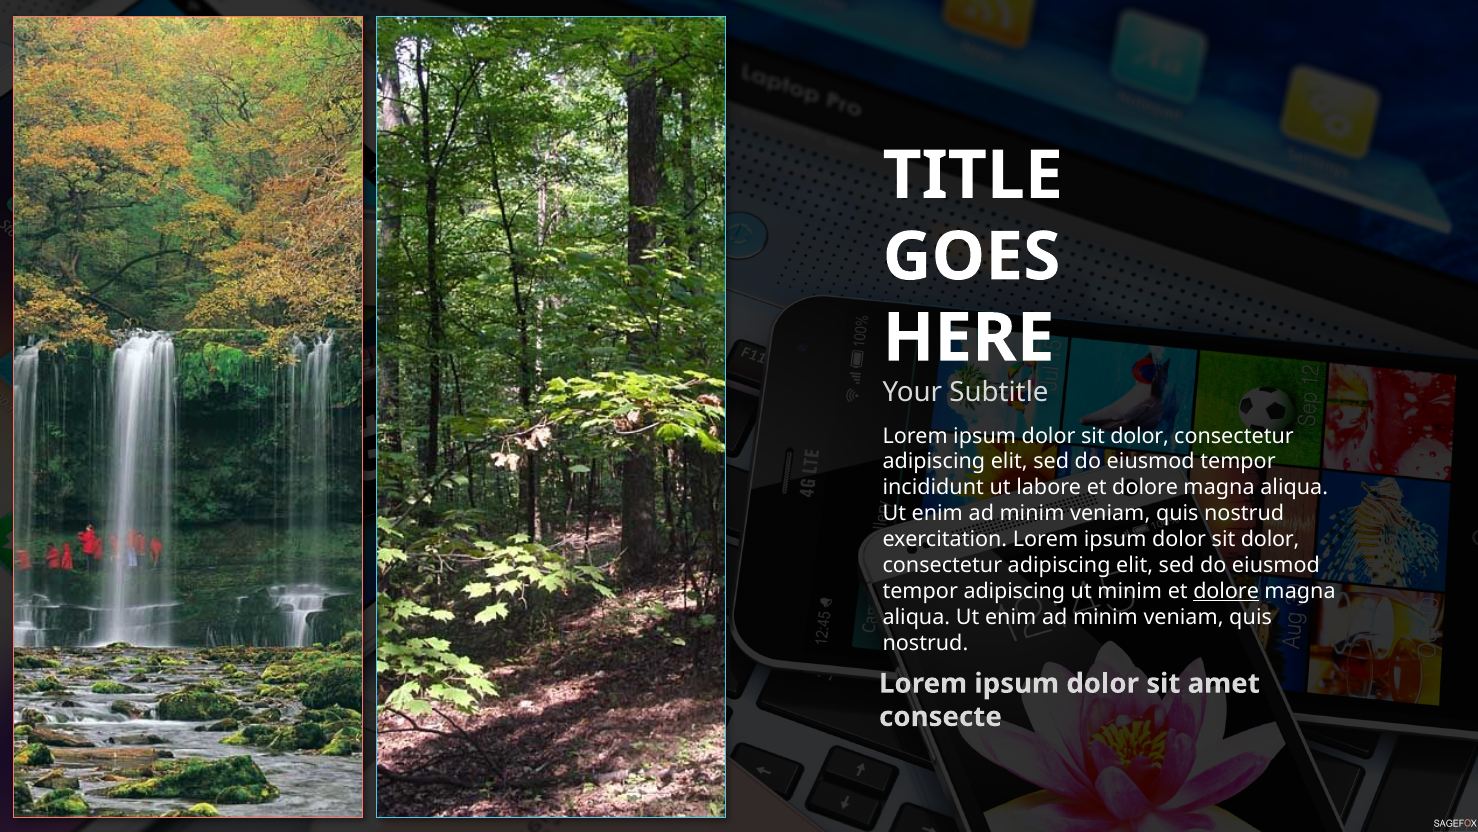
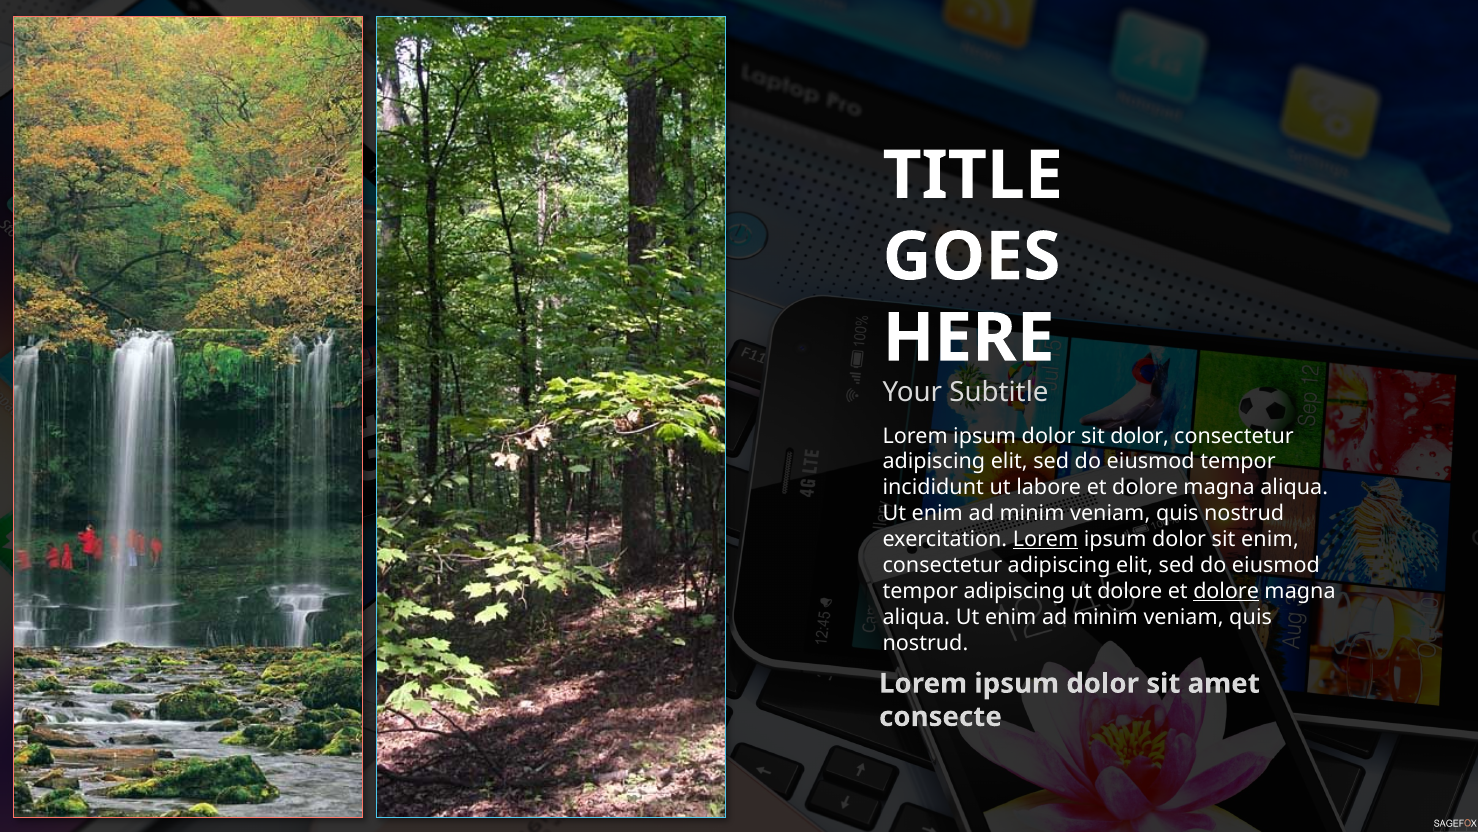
Lorem at (1046, 539) underline: none -> present
dolor at (1270, 539): dolor -> enim
ut minim: minim -> dolore
